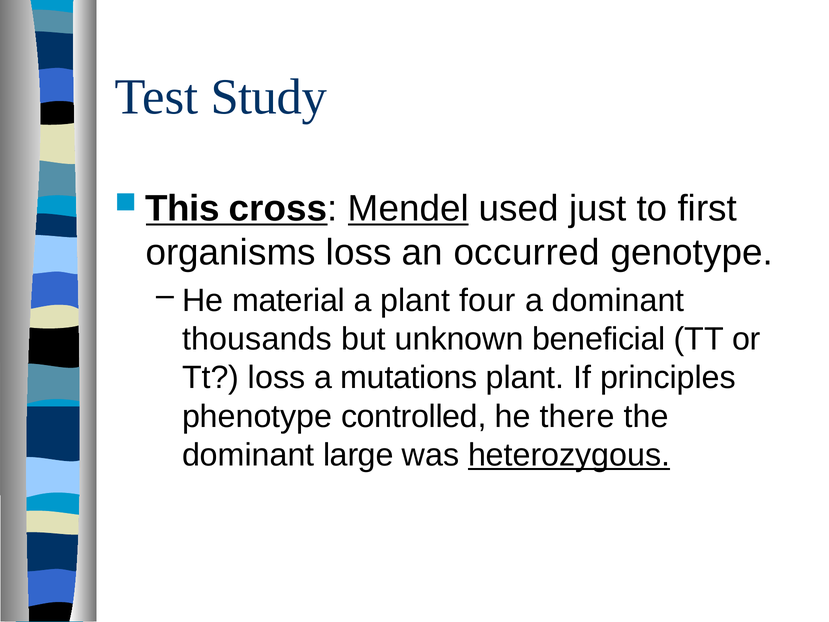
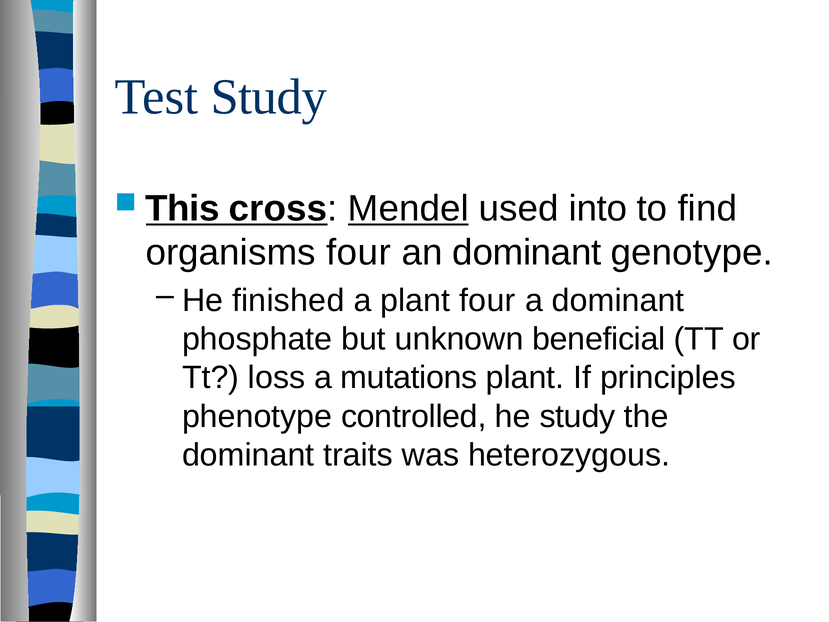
just: just -> into
first: first -> find
organisms loss: loss -> four
an occurred: occurred -> dominant
material: material -> finished
thousands: thousands -> phosphate
he there: there -> study
large: large -> traits
heterozygous underline: present -> none
